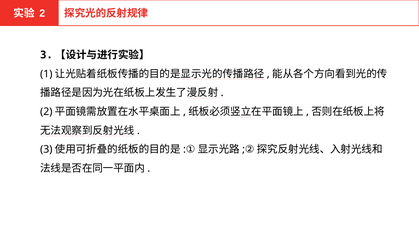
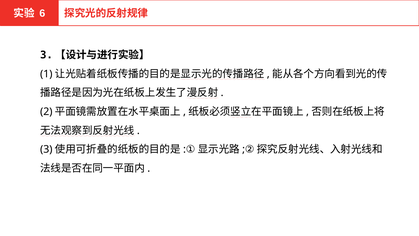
2 at (42, 13): 2 -> 6
